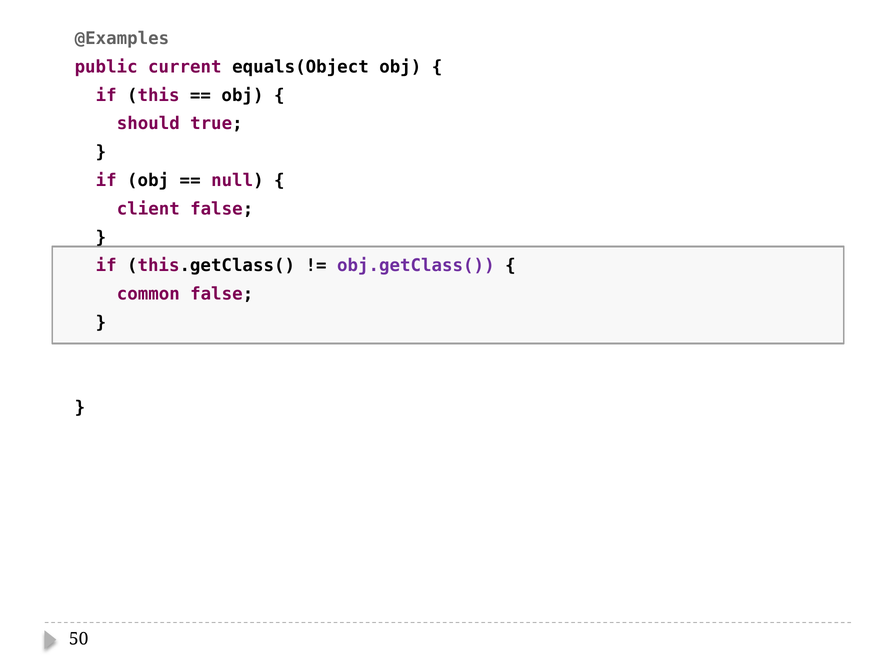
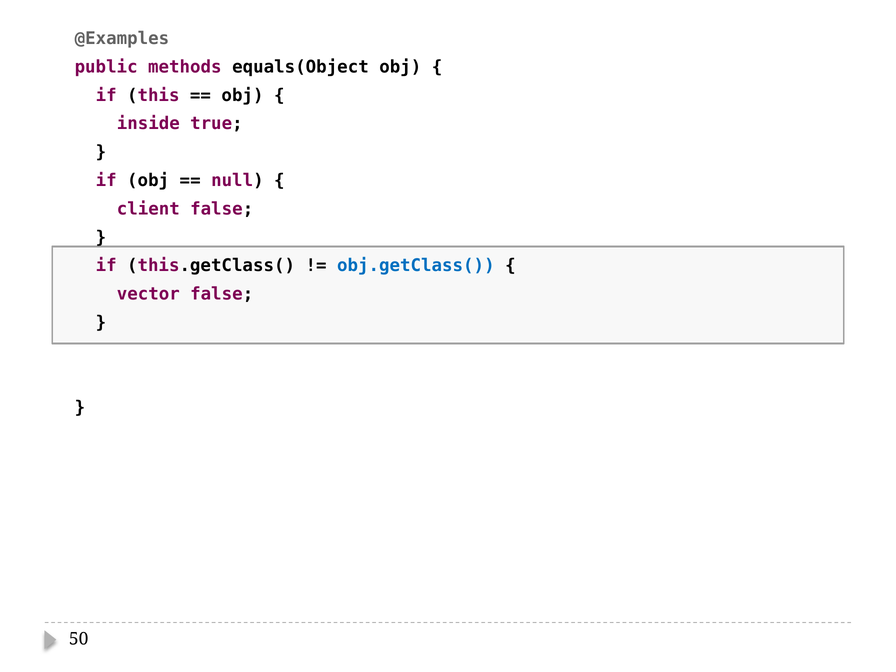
current: current -> methods
should: should -> inside
obj.getClass( colour: purple -> blue
common: common -> vector
